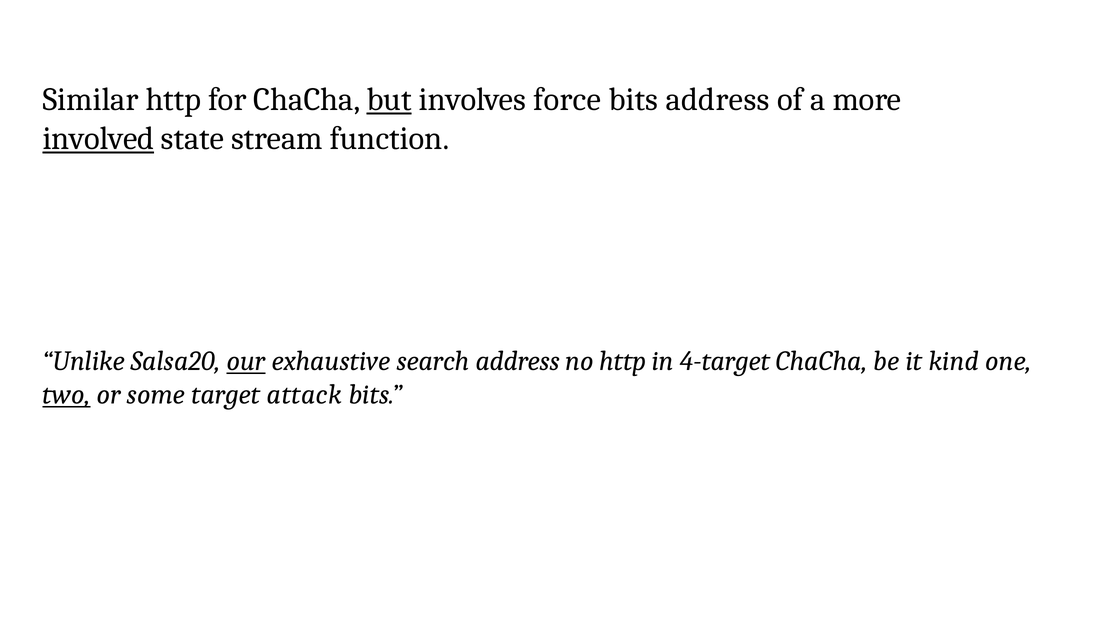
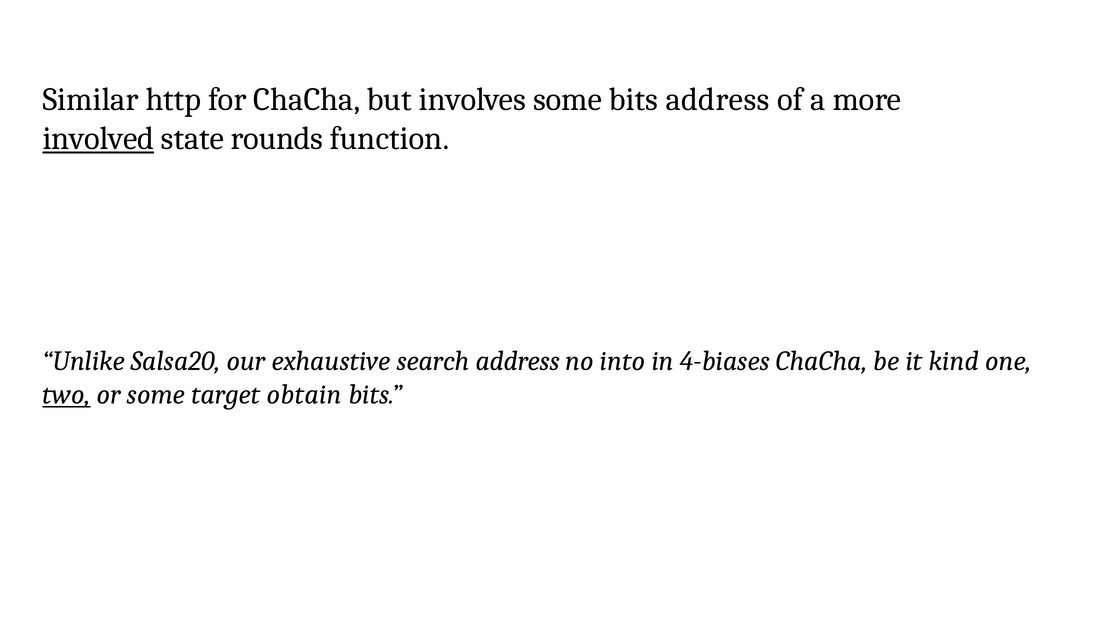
but underline: present -> none
involves force: force -> some
stream: stream -> rounds
our underline: present -> none
no http: http -> into
4-target: 4-target -> 4-biases
attack: attack -> obtain
